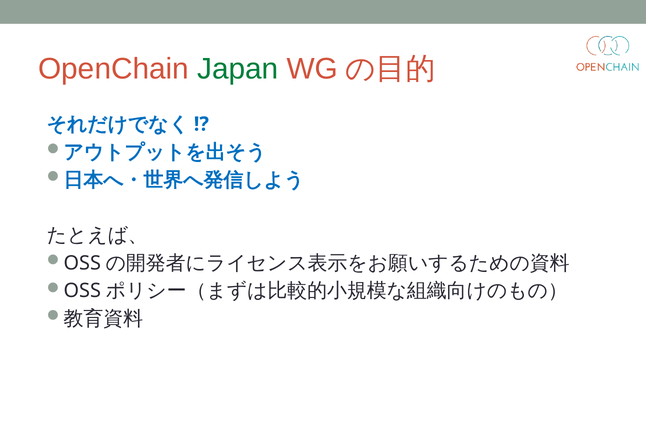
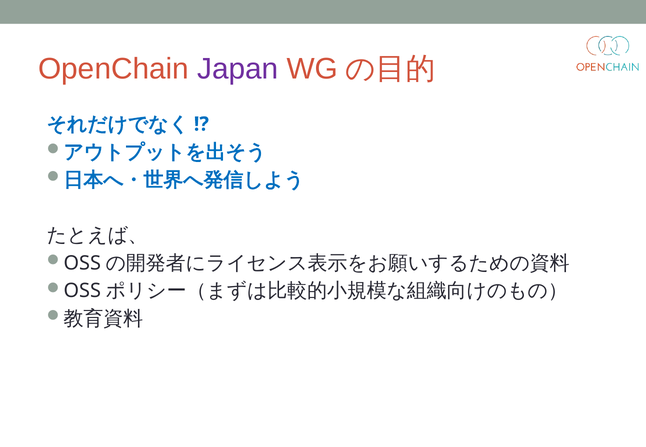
Japan colour: green -> purple
